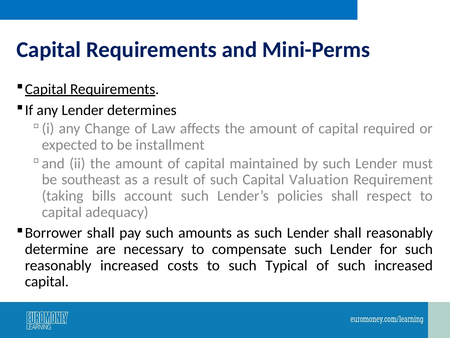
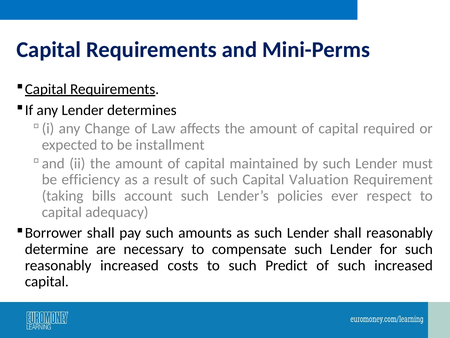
southeast: southeast -> efficiency
policies shall: shall -> ever
Typical: Typical -> Predict
